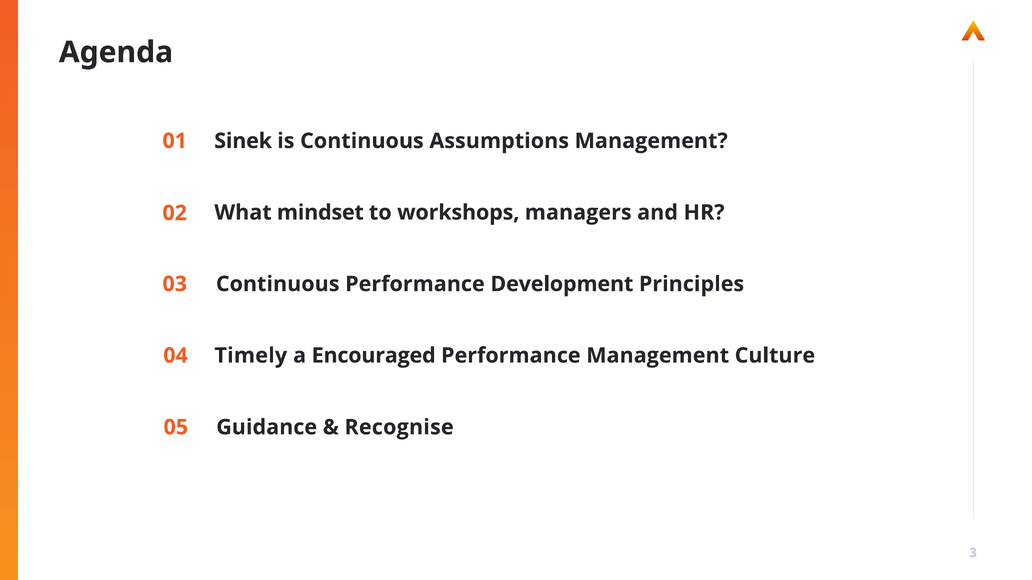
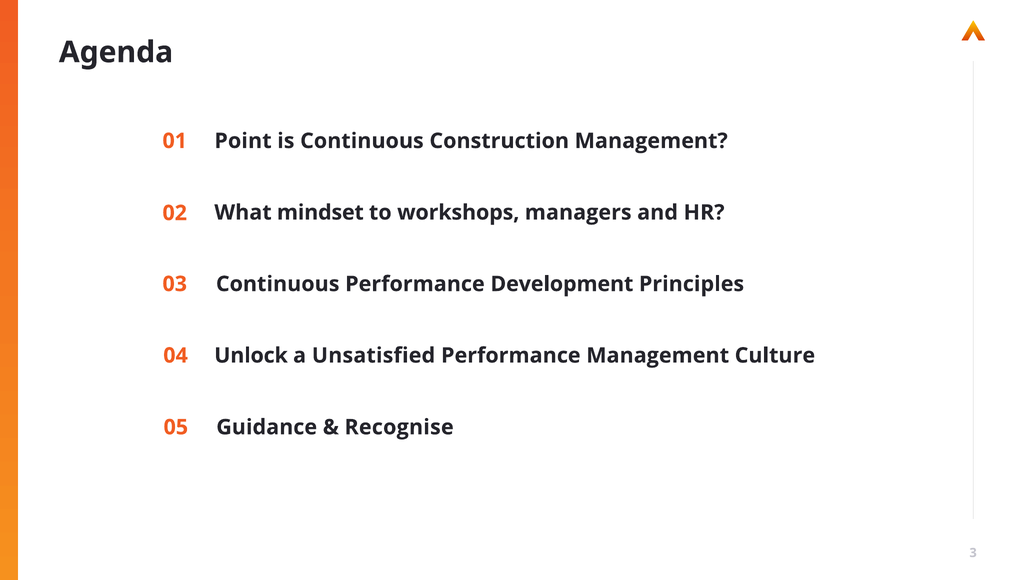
Sinek: Sinek -> Point
Assumptions: Assumptions -> Construction
Timely: Timely -> Unlock
Encouraged: Encouraged -> Unsatisfied
